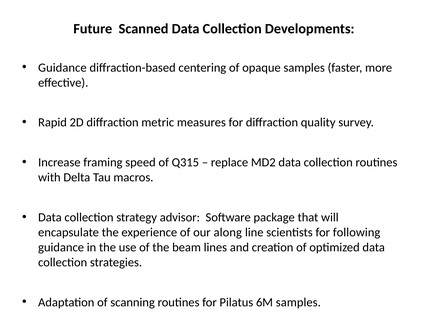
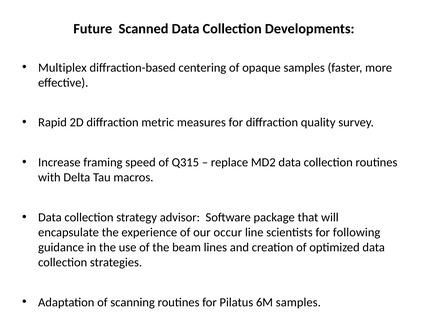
Guidance at (62, 68): Guidance -> Multiplex
along: along -> occur
